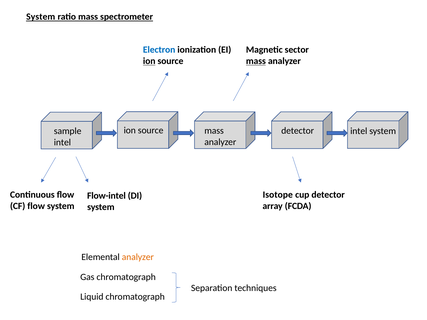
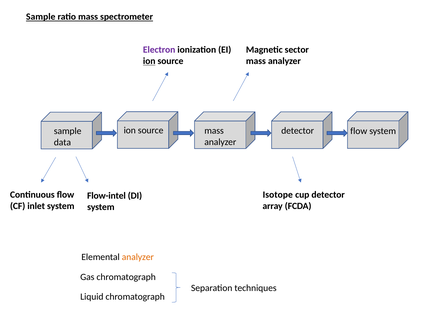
System at (41, 17): System -> Sample
Electron colour: blue -> purple
mass at (256, 61) underline: present -> none
detector intel: intel -> flow
intel at (62, 143): intel -> data
CF flow: flow -> inlet
